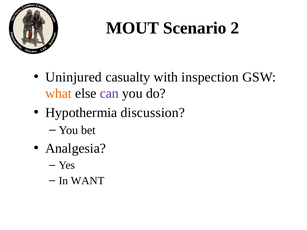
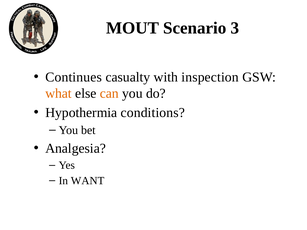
2: 2 -> 3
Uninjured: Uninjured -> Continues
can colour: purple -> orange
discussion: discussion -> conditions
